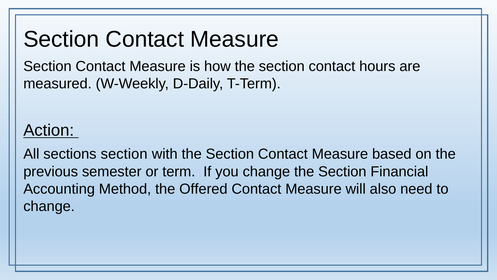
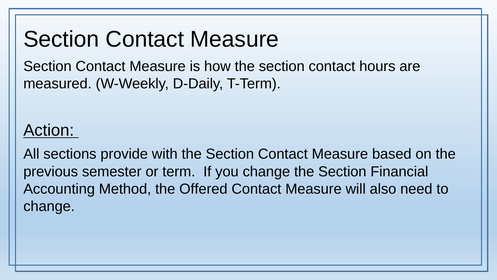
sections section: section -> provide
